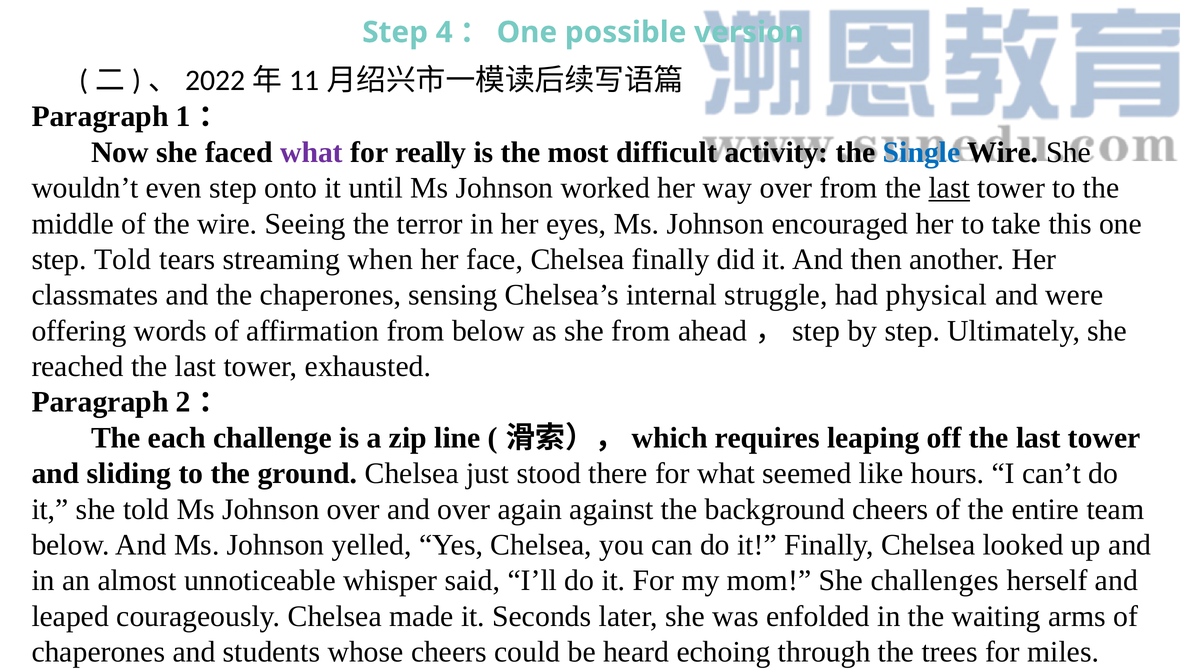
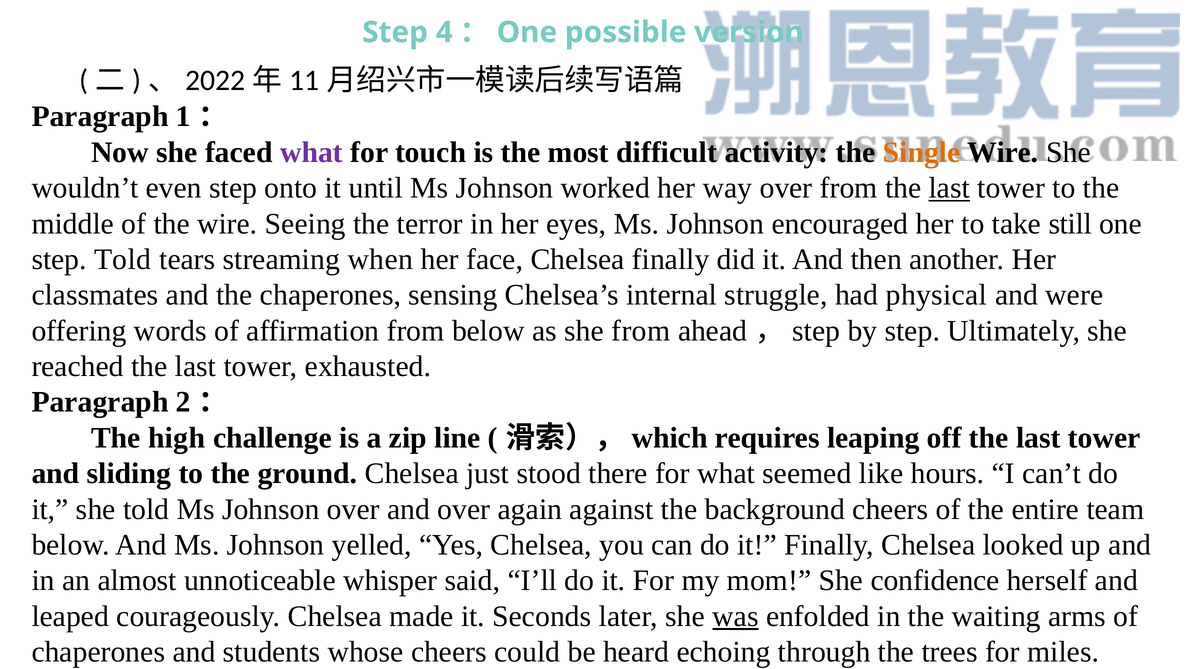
really: really -> touch
Single colour: blue -> orange
this: this -> still
each: each -> high
challenges: challenges -> confidence
was underline: none -> present
